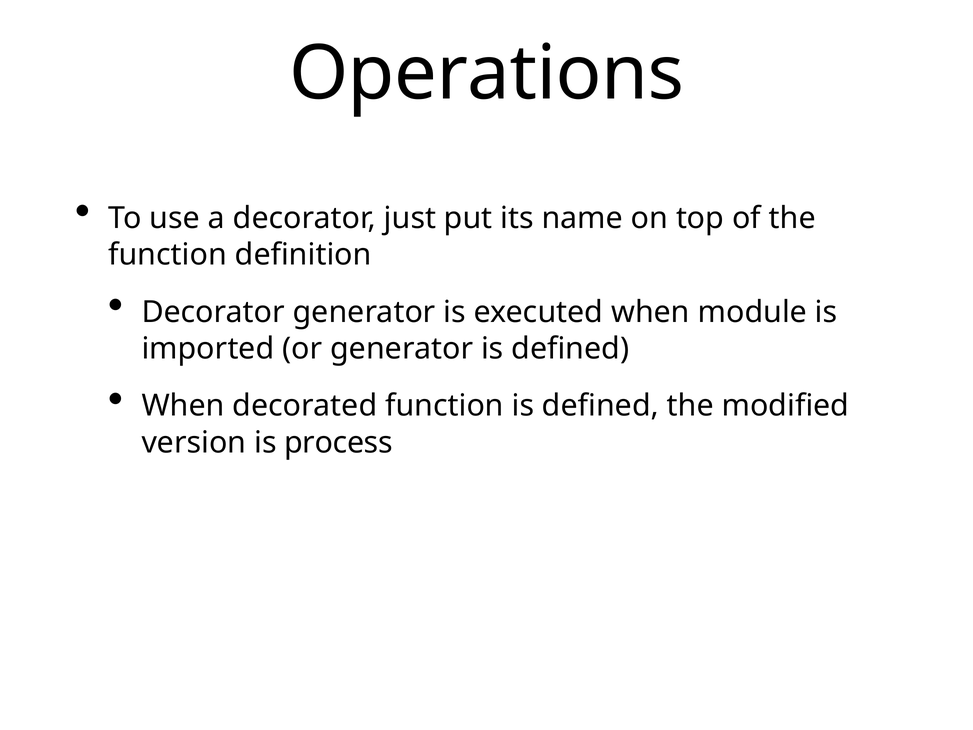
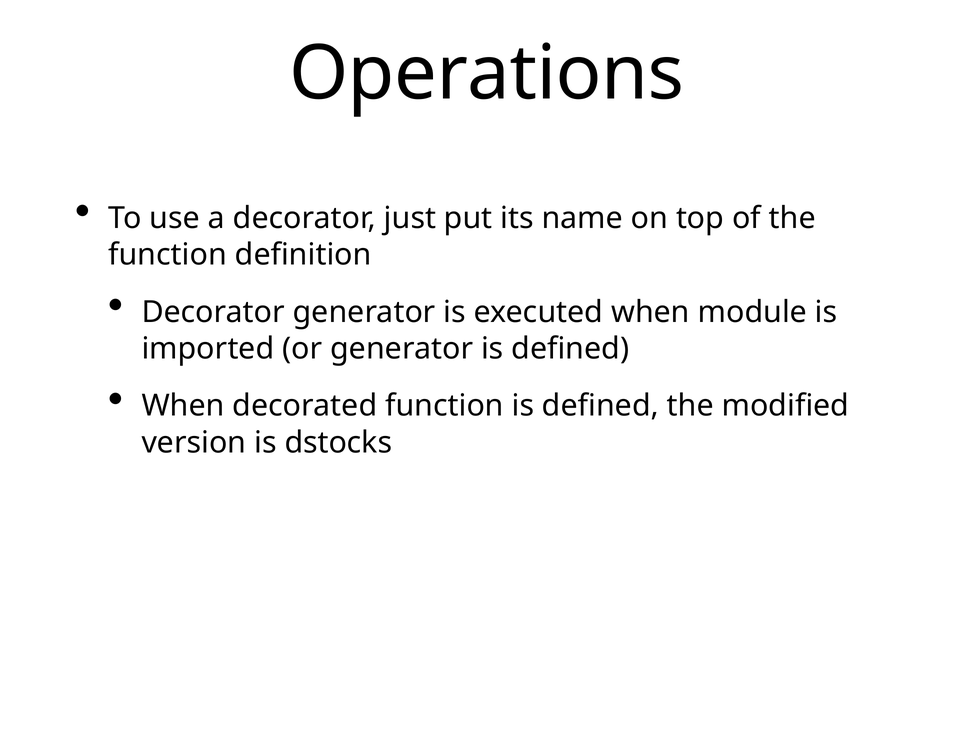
process: process -> dstocks
